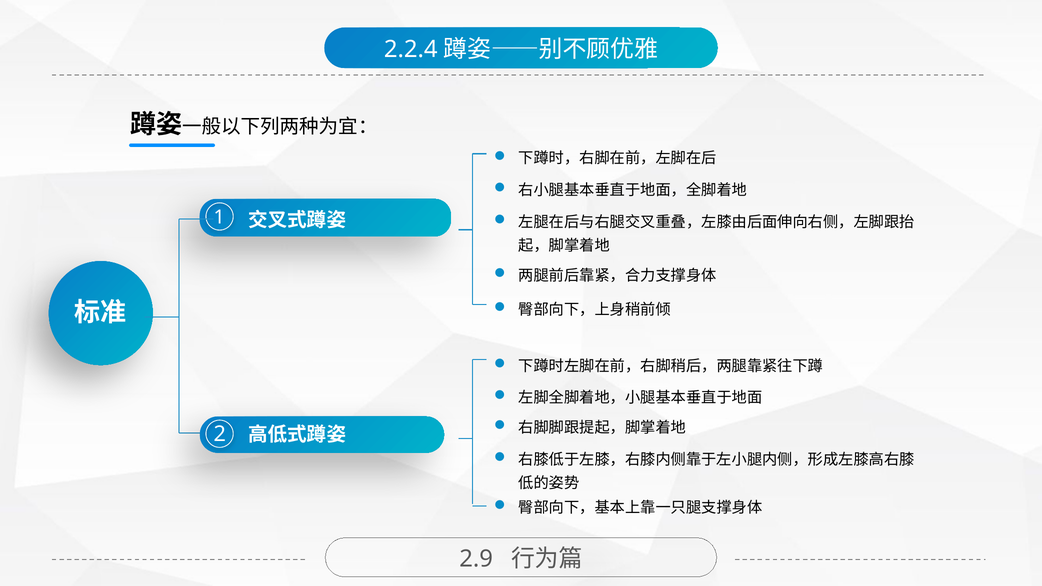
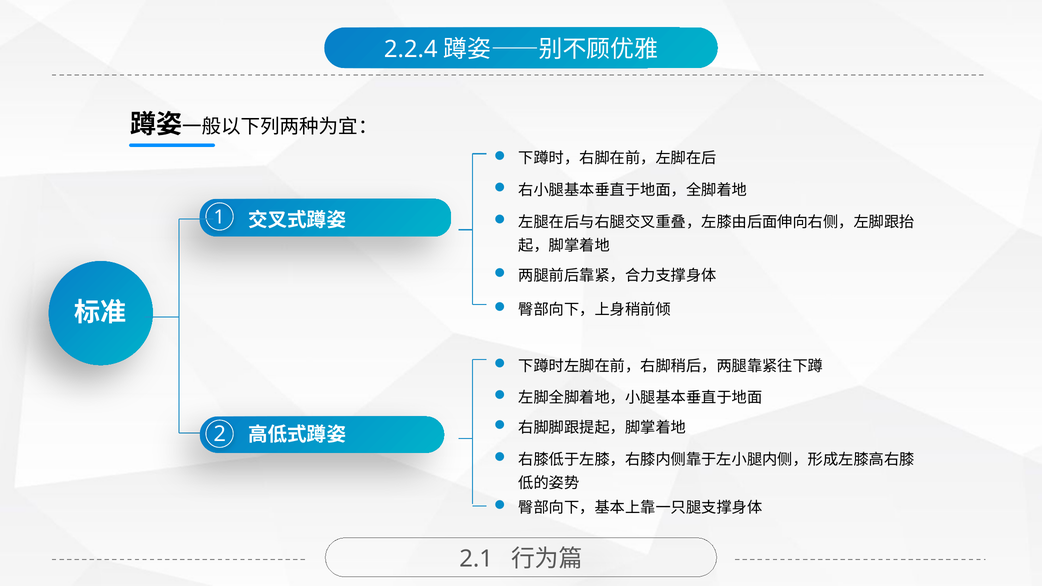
2.9: 2.9 -> 2.1
